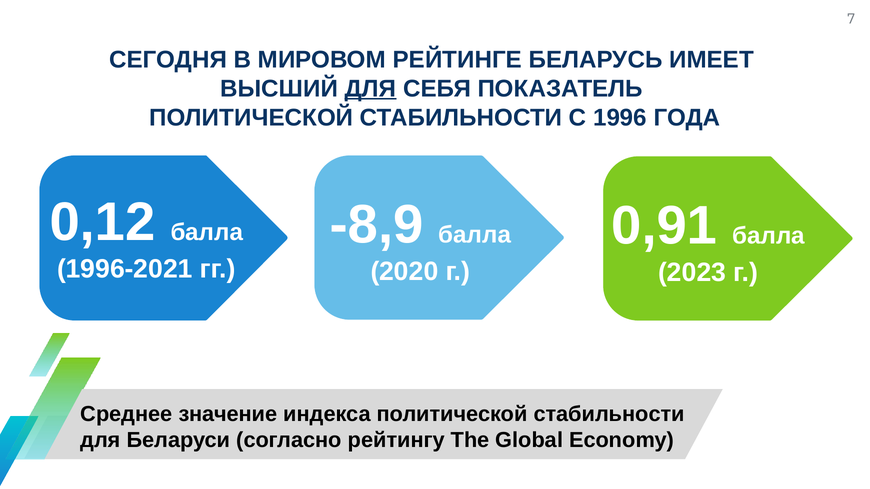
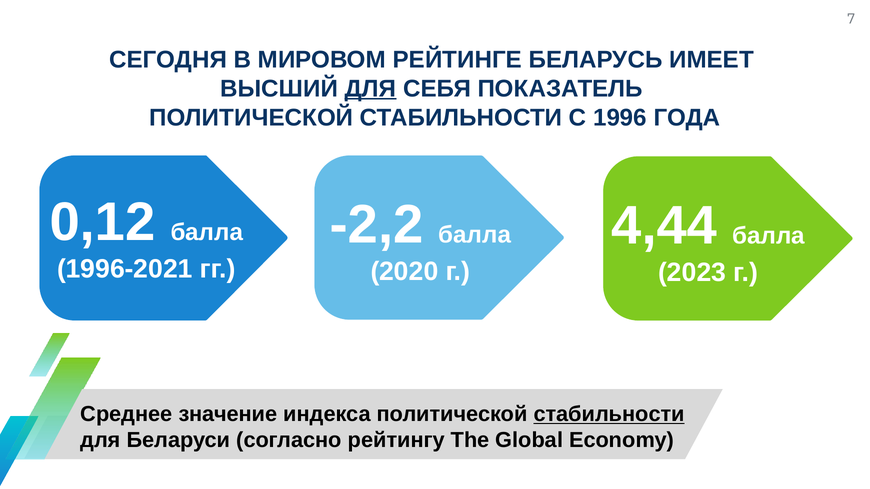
-8,9: -8,9 -> -2,2
0,91: 0,91 -> 4,44
стабильности at (609, 414) underline: none -> present
